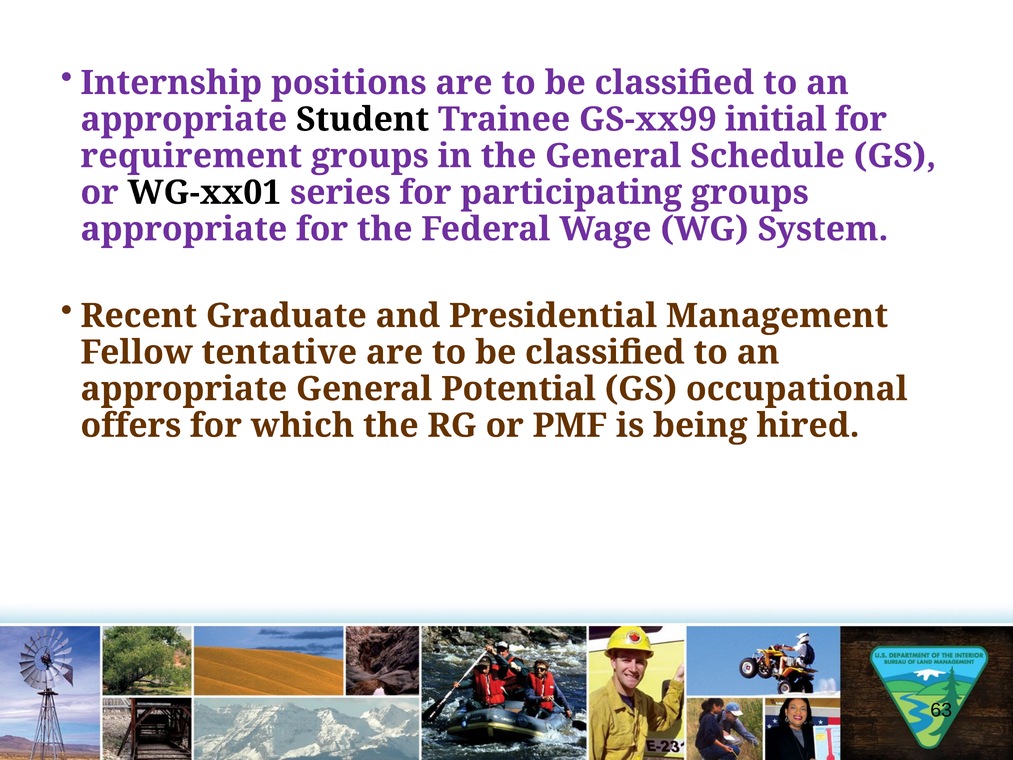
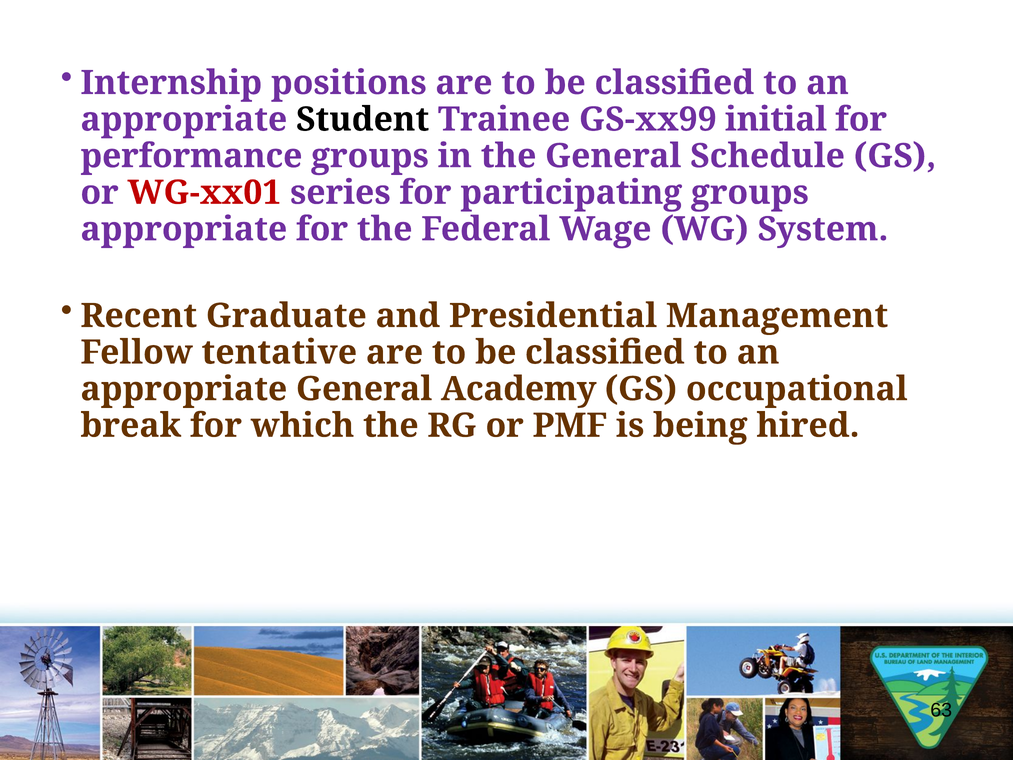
requirement: requirement -> performance
WG-xx01 colour: black -> red
Potential: Potential -> Academy
offers: offers -> break
